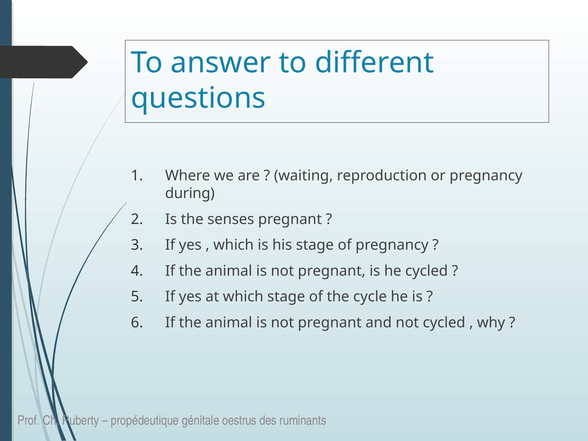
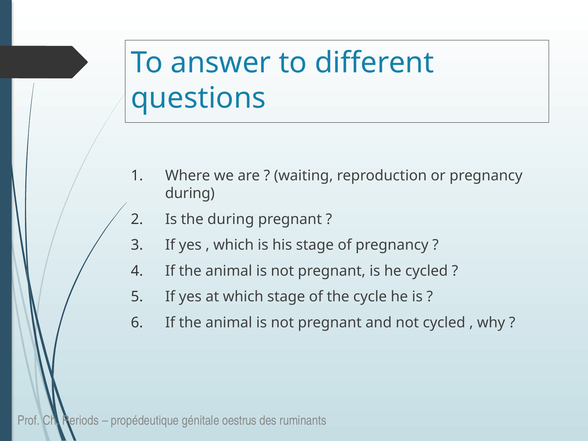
the senses: senses -> during
Puberty: Puberty -> Periods
